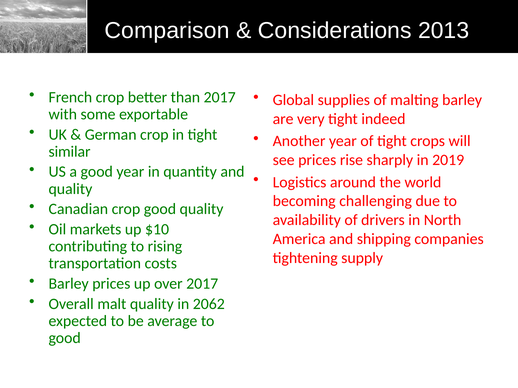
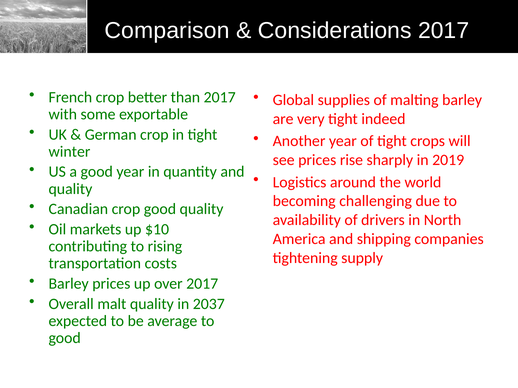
Considerations 2013: 2013 -> 2017
similar: similar -> winter
2062: 2062 -> 2037
